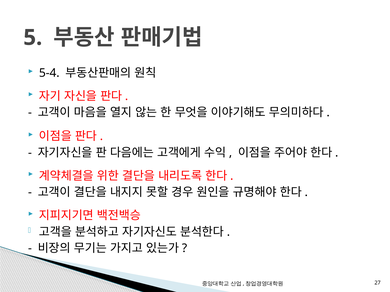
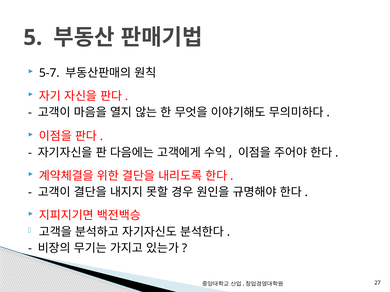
5-4: 5-4 -> 5-7
